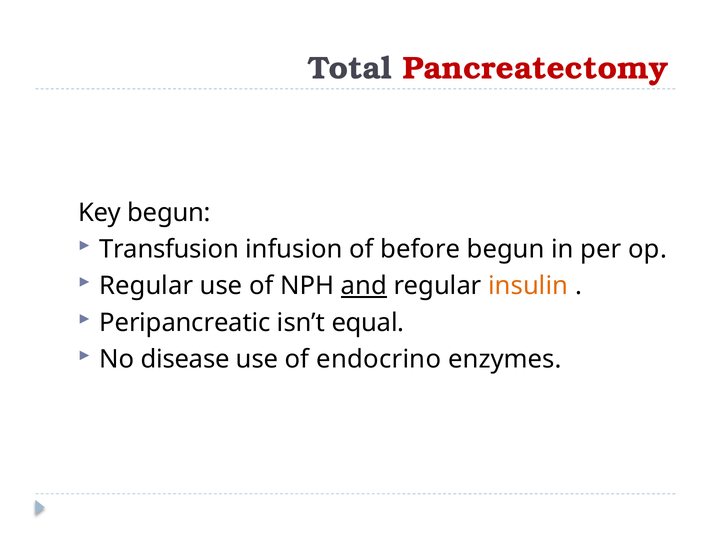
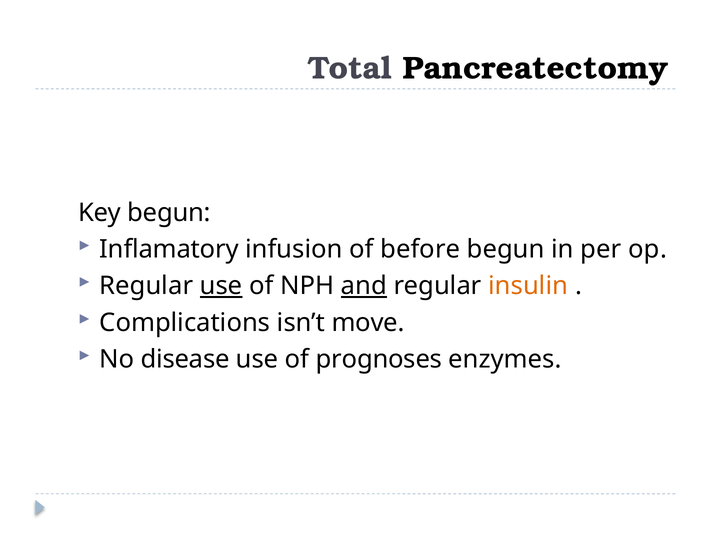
Pancreatectomy colour: red -> black
Transfusion: Transfusion -> Inflamatory
use at (221, 286) underline: none -> present
Peripancreatic: Peripancreatic -> Complications
equal: equal -> move
endocrino: endocrino -> prognoses
